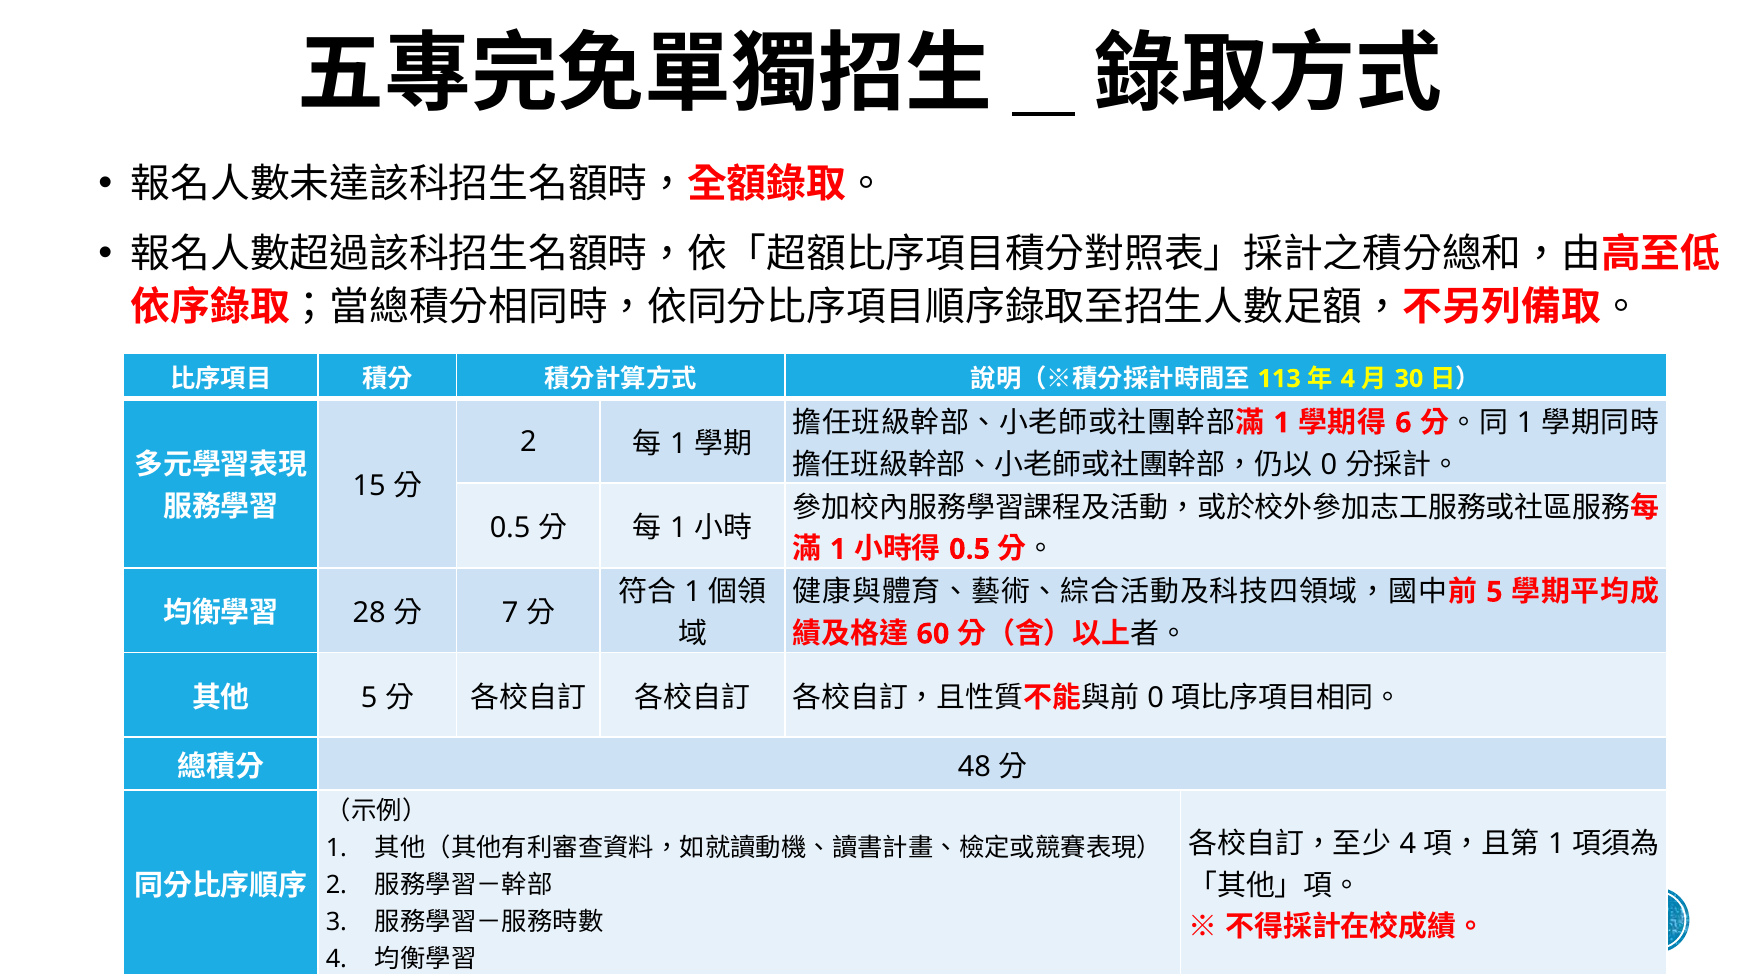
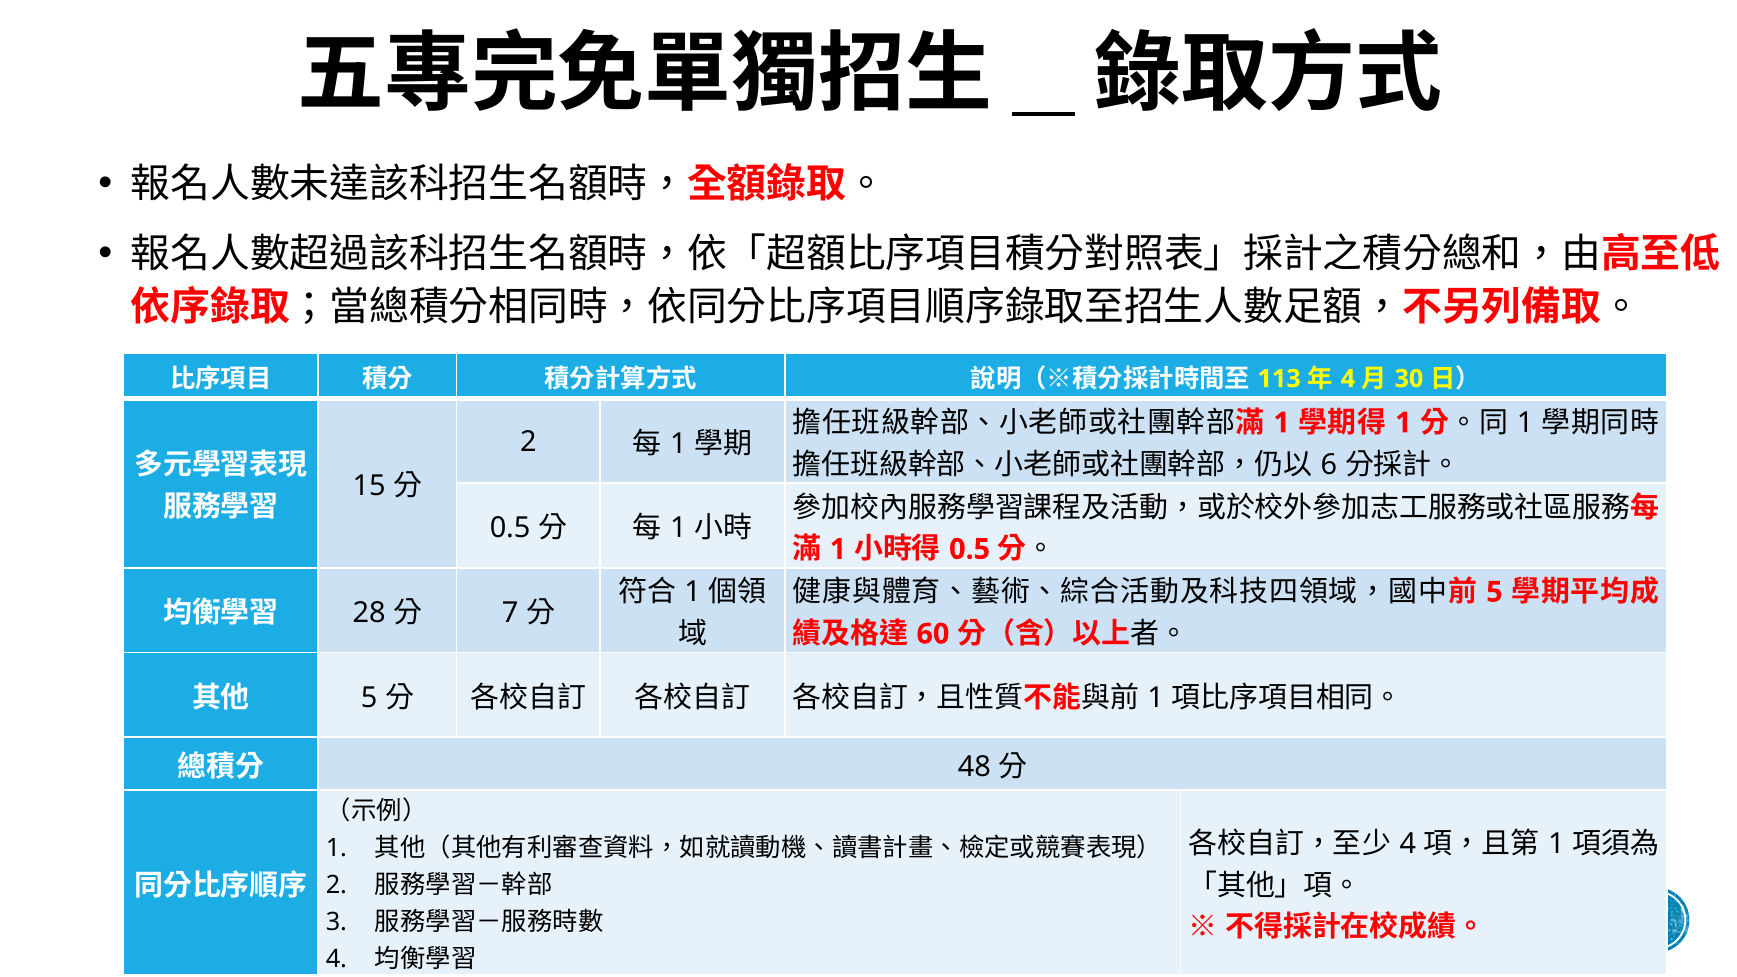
6 at (1403, 423): 6 -> 1
0 at (1329, 465): 0 -> 6
0 at (1156, 698): 0 -> 1
